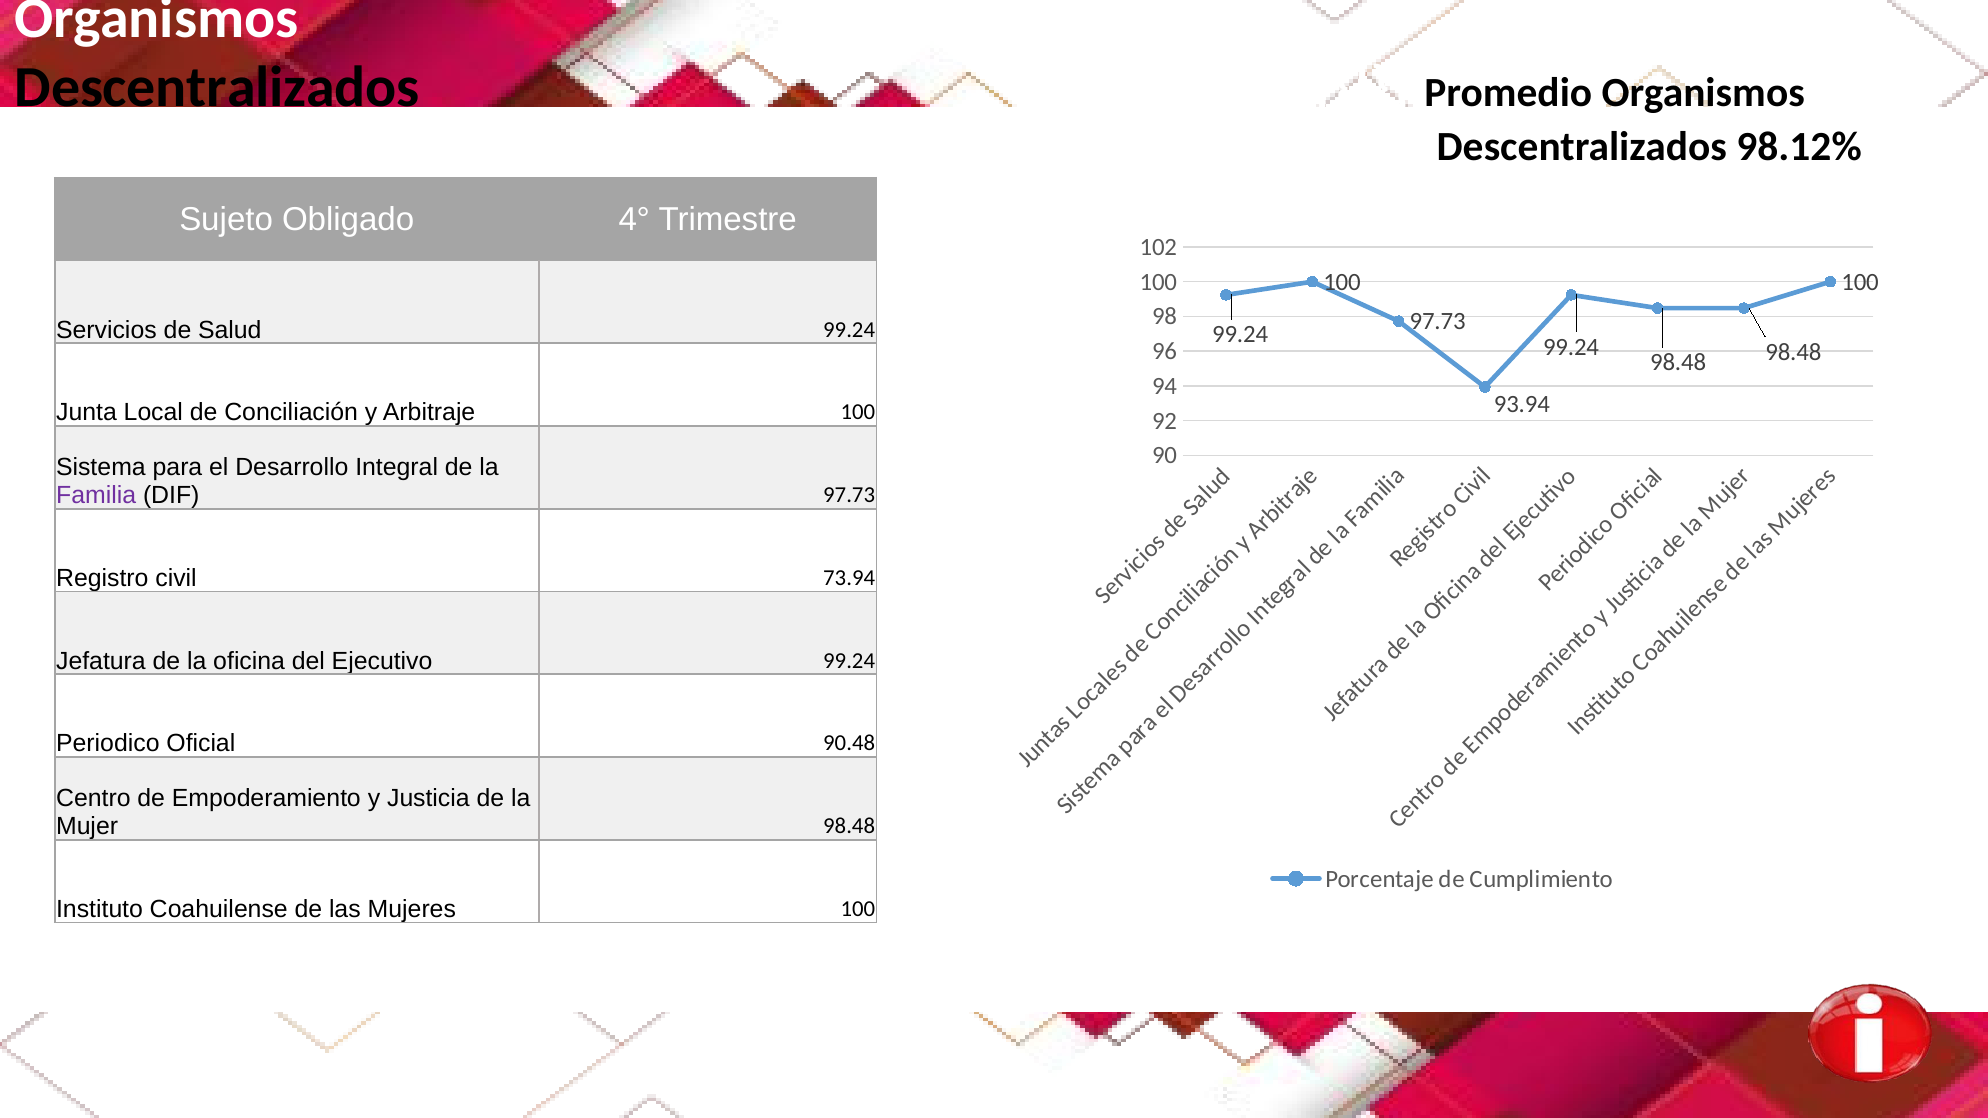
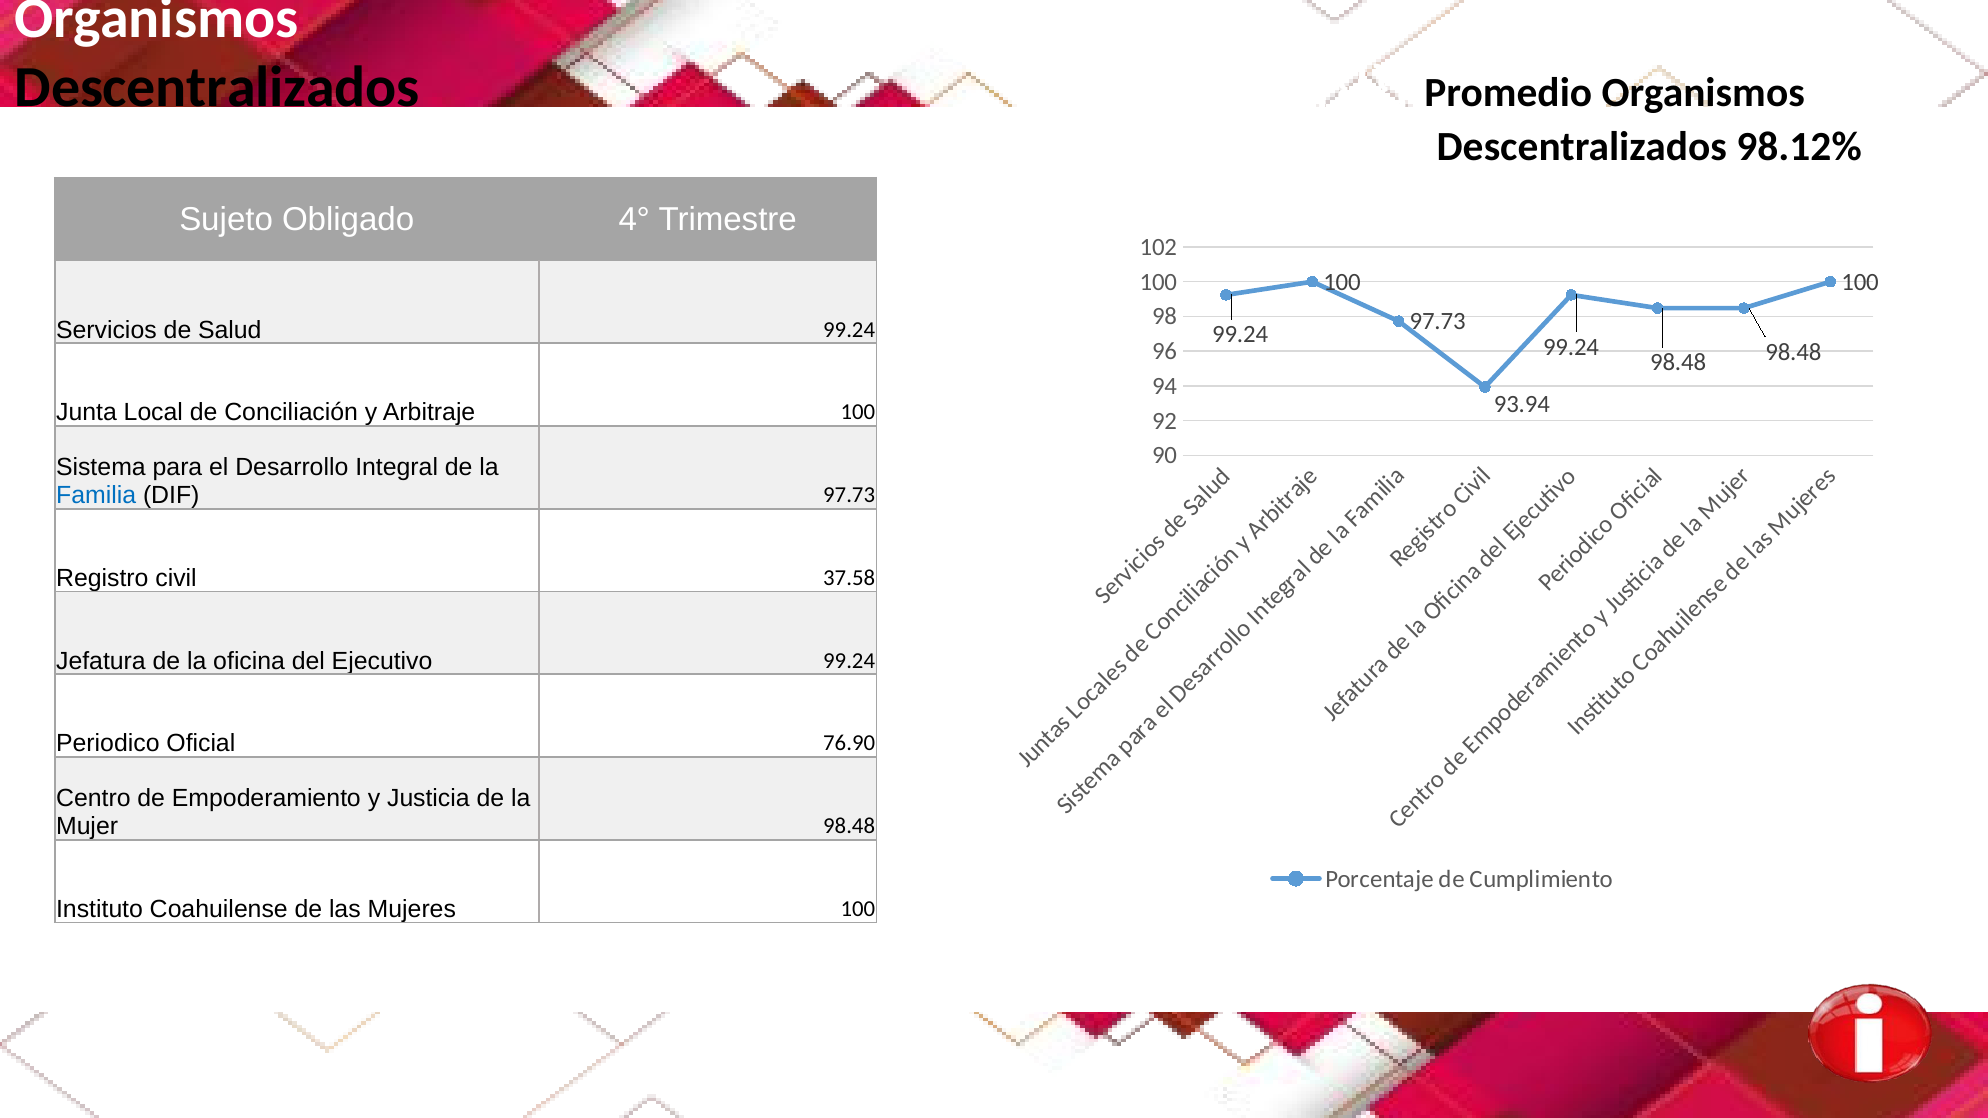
Familia colour: purple -> blue
73.94: 73.94 -> 37.58
90.48: 90.48 -> 76.90
